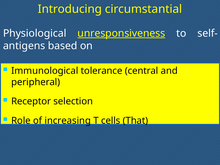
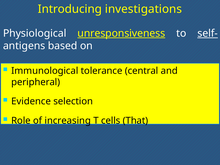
circumstantial: circumstantial -> investigations
self- underline: none -> present
Receptor: Receptor -> Evidence
